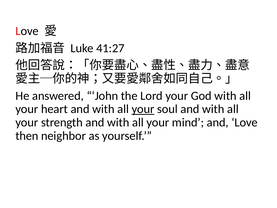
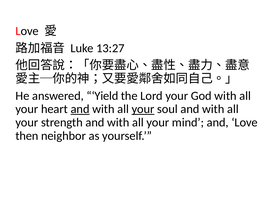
41:27: 41:27 -> 13:27
John: John -> Yield
and at (80, 109) underline: none -> present
